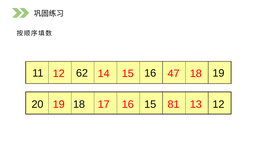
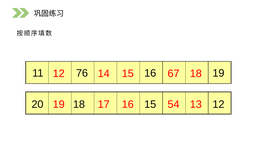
62: 62 -> 76
47: 47 -> 67
81: 81 -> 54
